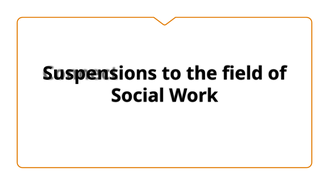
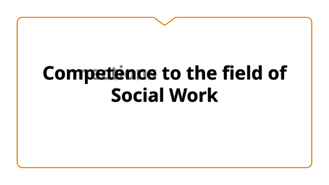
Suspensions: Suspensions -> Competence
